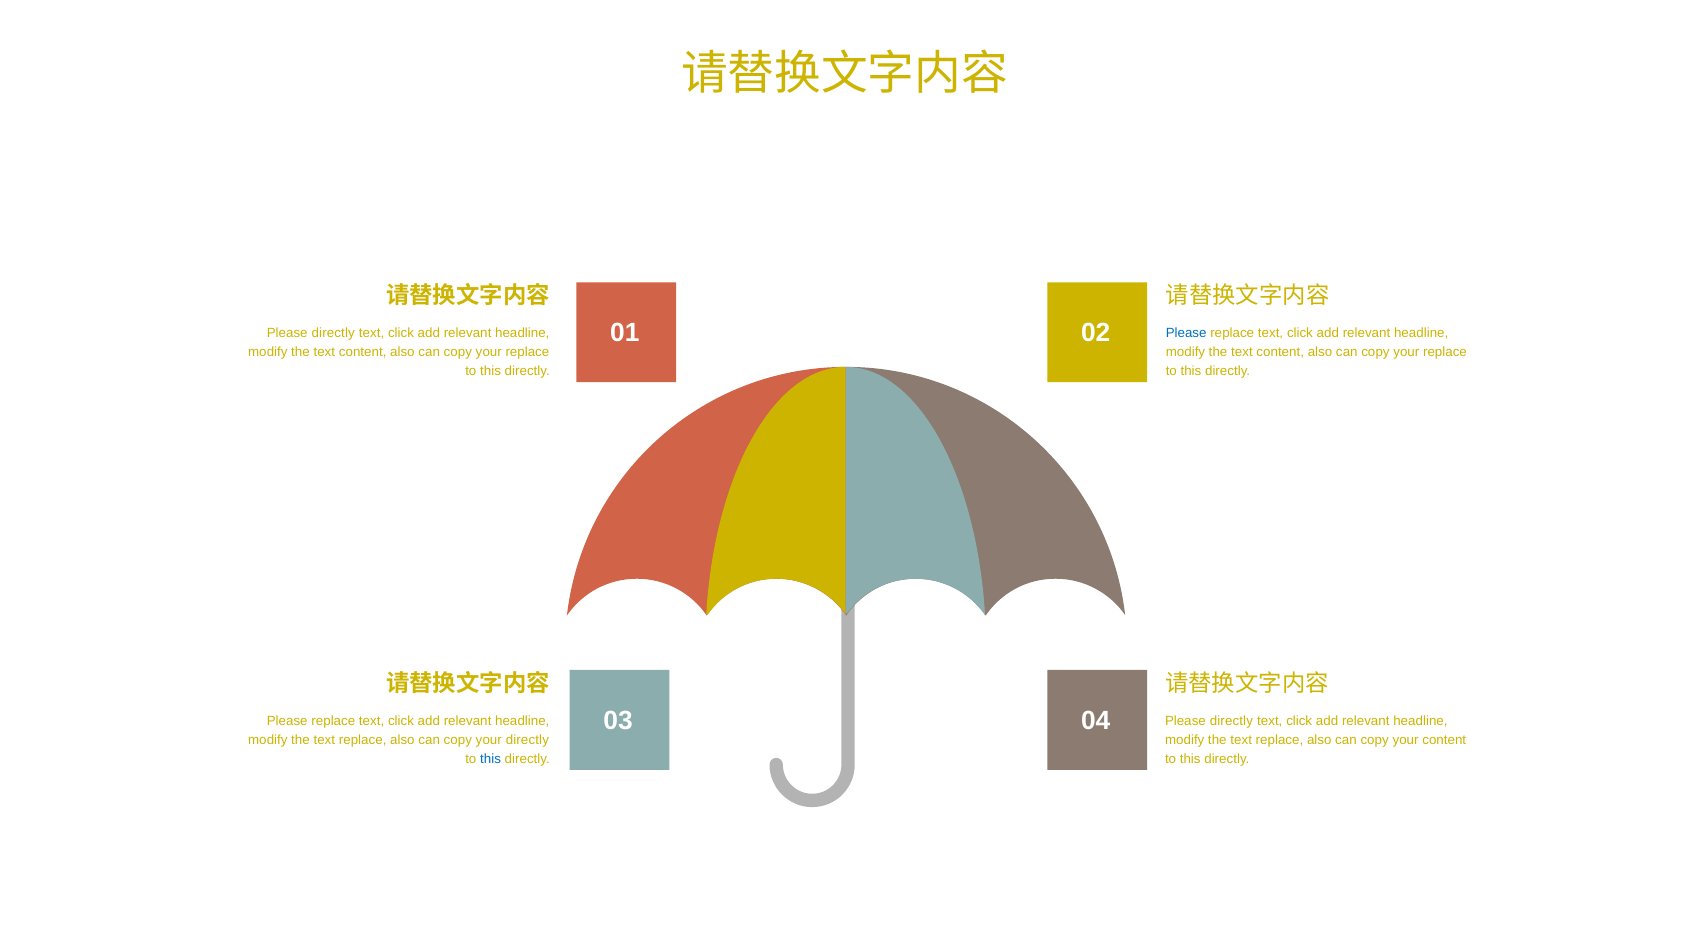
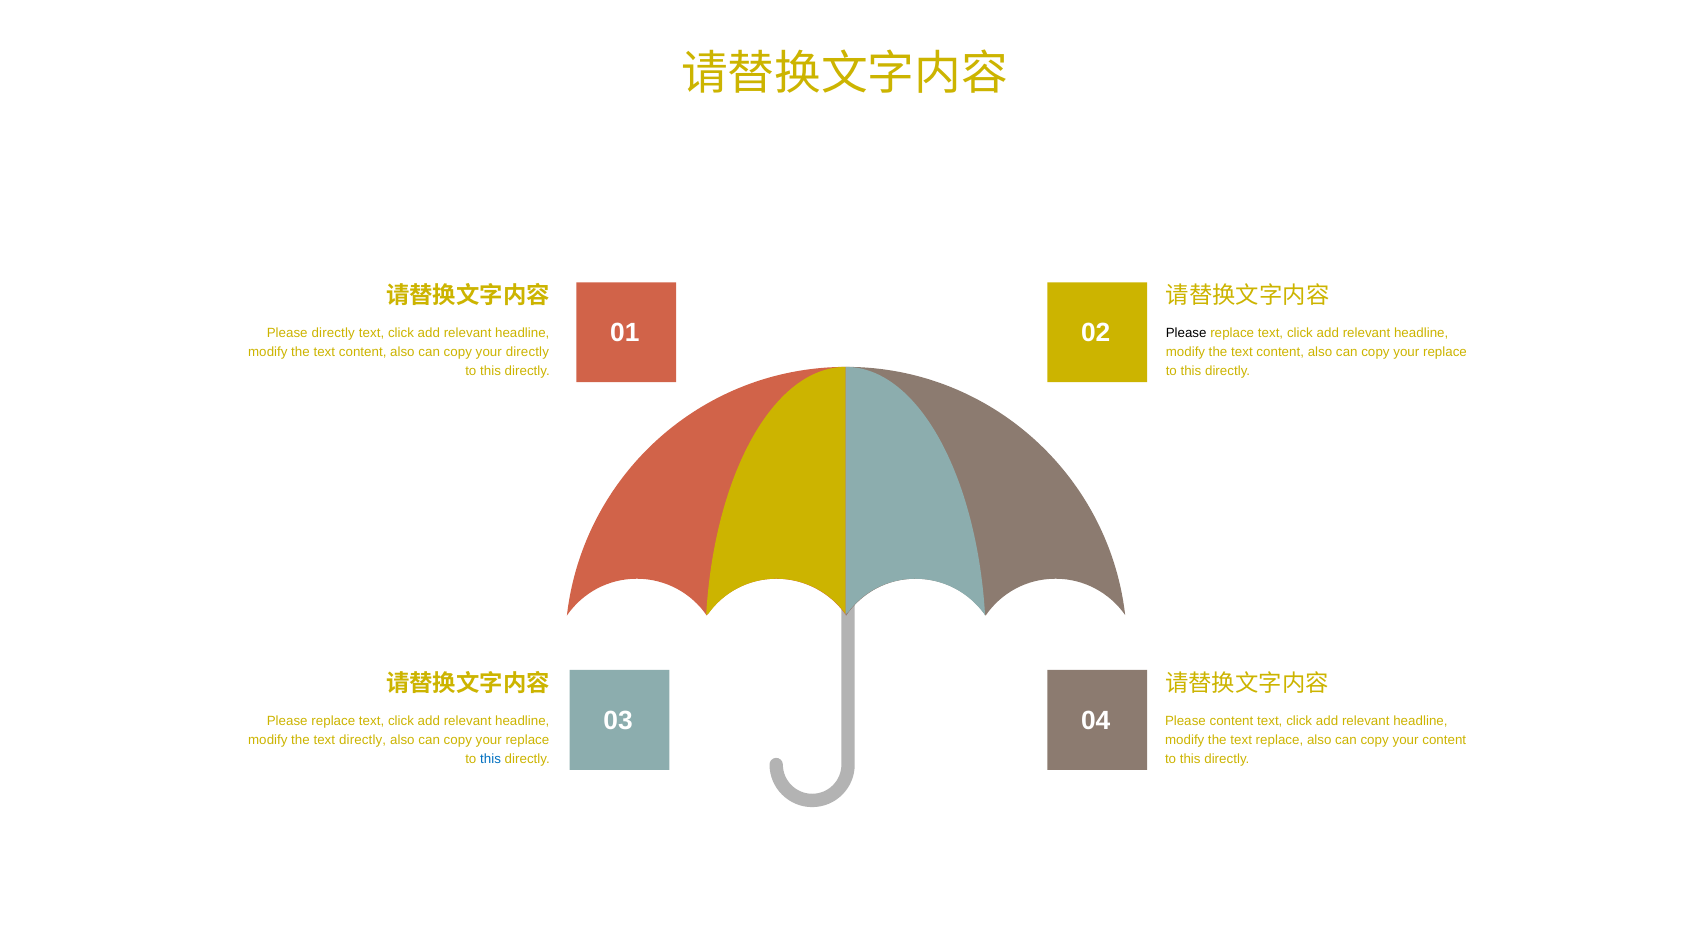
Please at (1186, 333) colour: blue -> black
replace at (527, 352): replace -> directly
directly at (1231, 721): directly -> content
replace at (363, 740): replace -> directly
directly at (527, 740): directly -> replace
